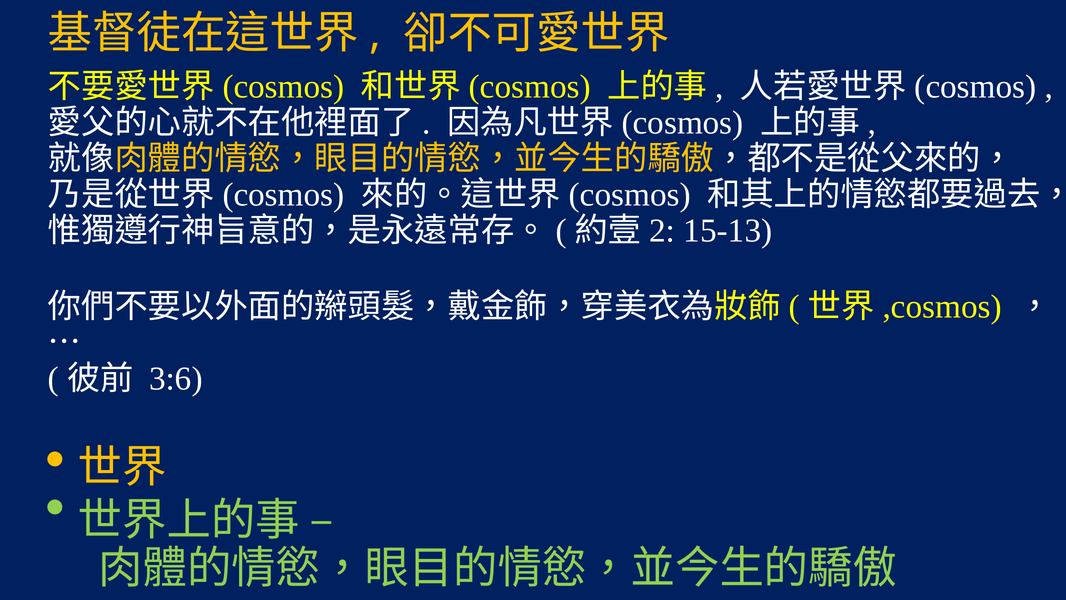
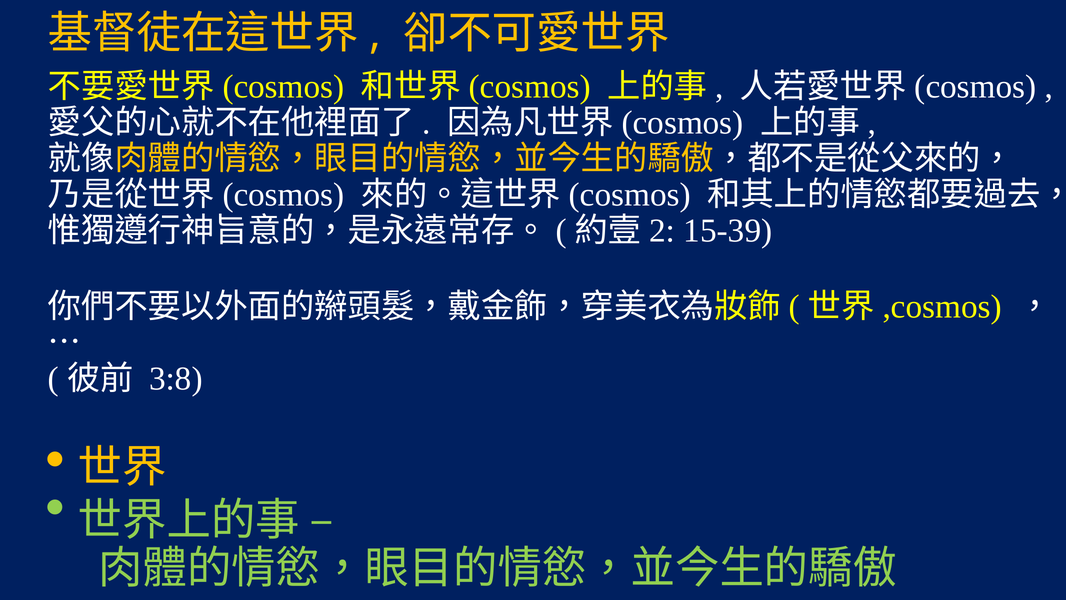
15-13: 15-13 -> 15-39
3:6: 3:6 -> 3:8
